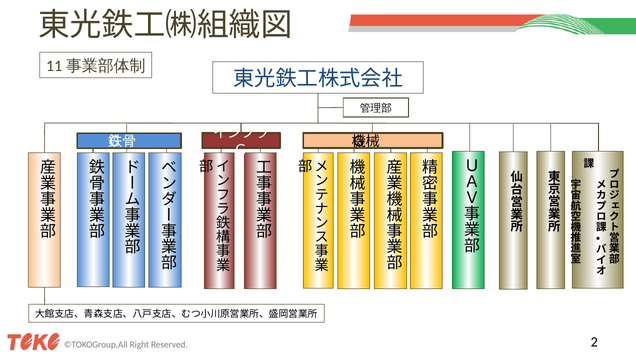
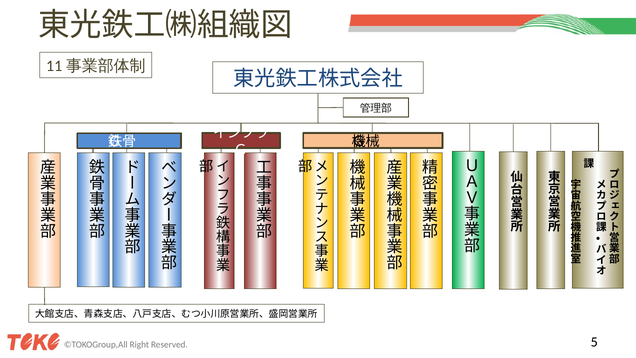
2: 2 -> 5
